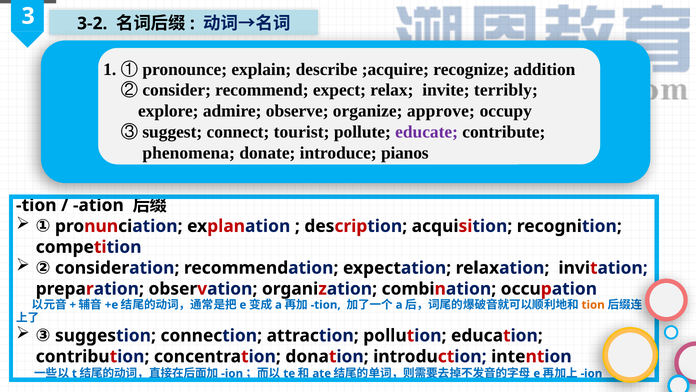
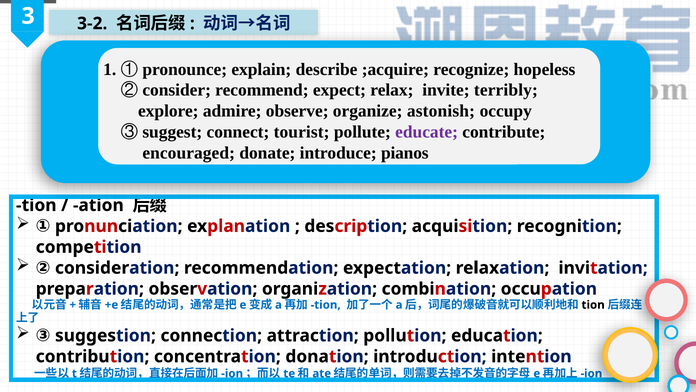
addition: addition -> hopeless
approve: approve -> astonish
phenomena: phenomena -> encouraged
tion at (593, 304) colour: orange -> black
